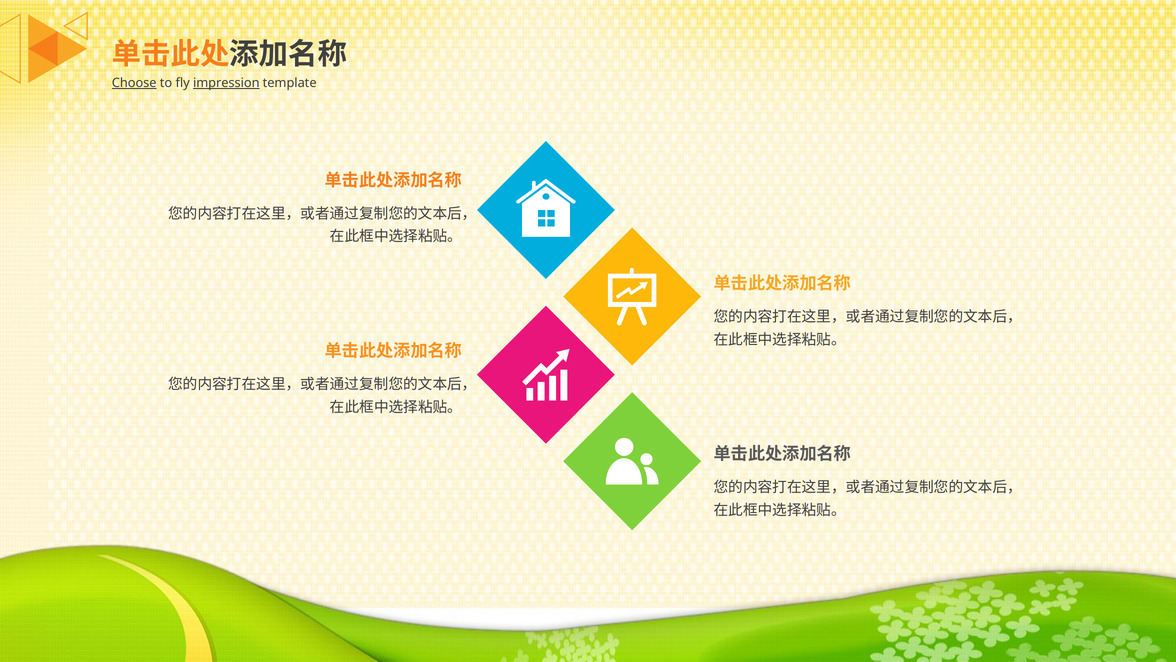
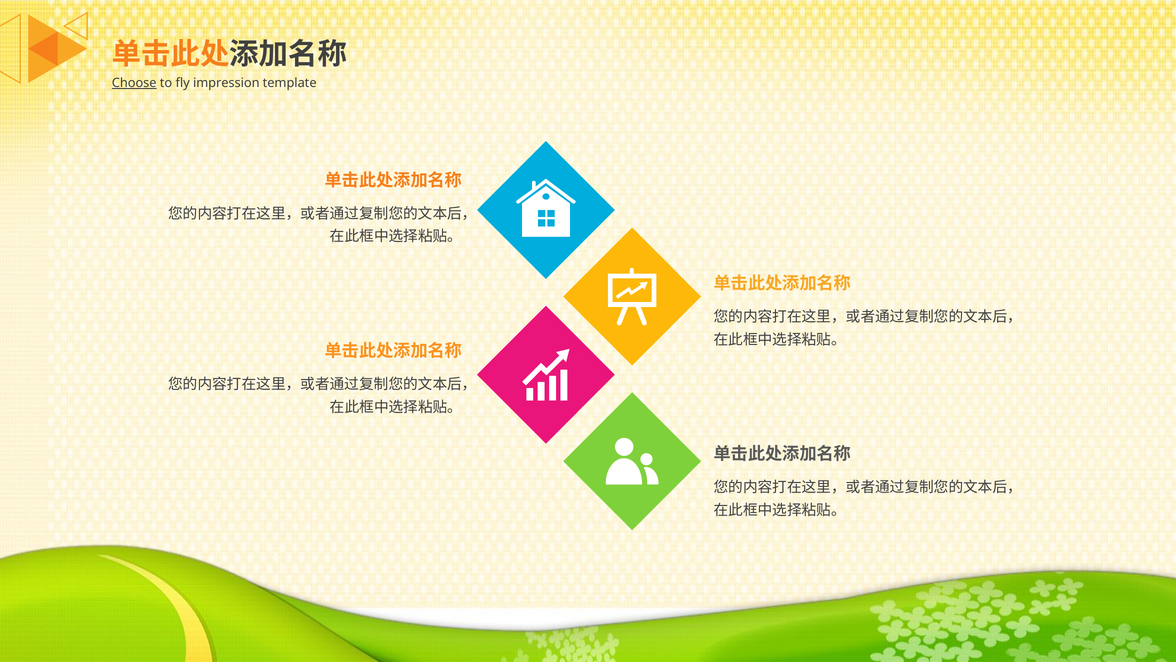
impression underline: present -> none
